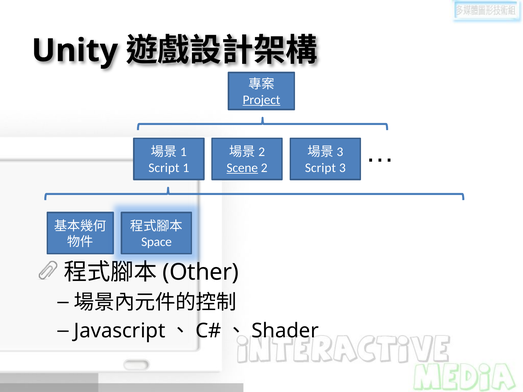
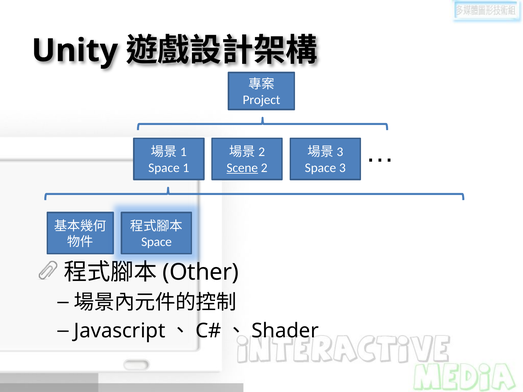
Project underline: present -> none
Script at (164, 168): Script -> Space
Script at (320, 168): Script -> Space
